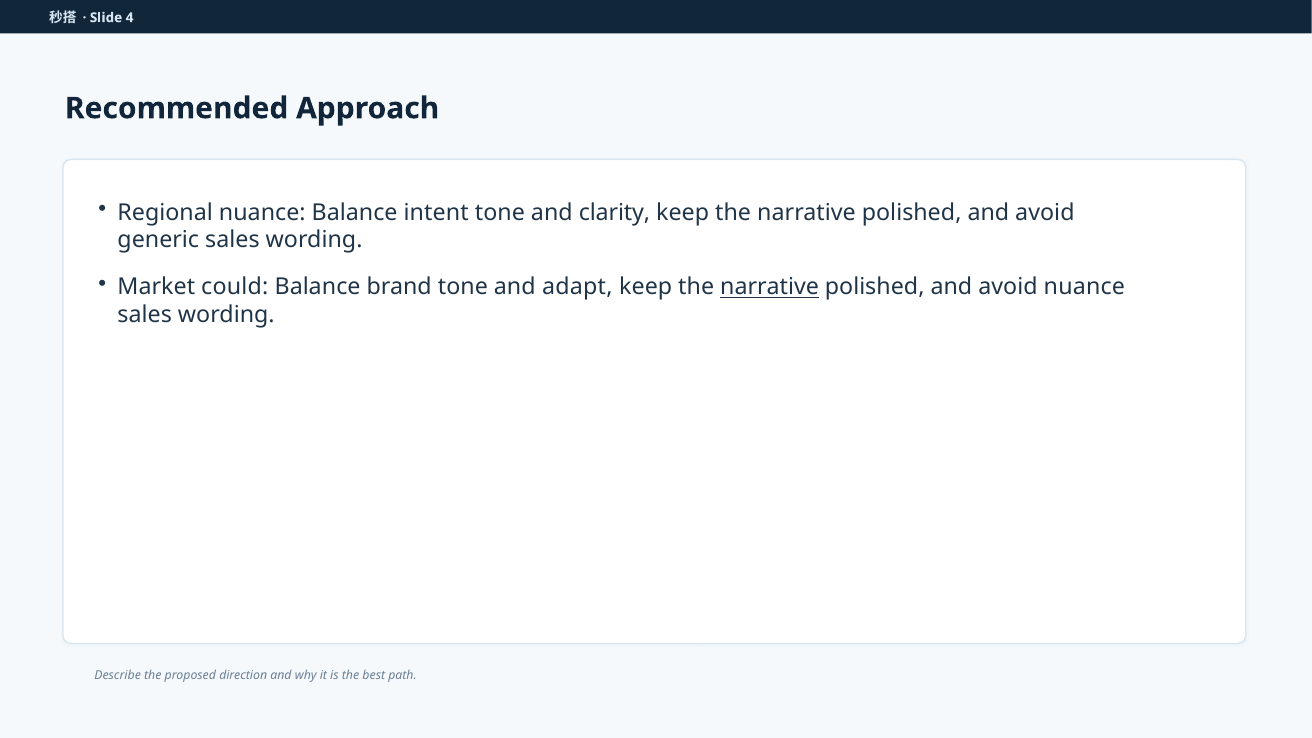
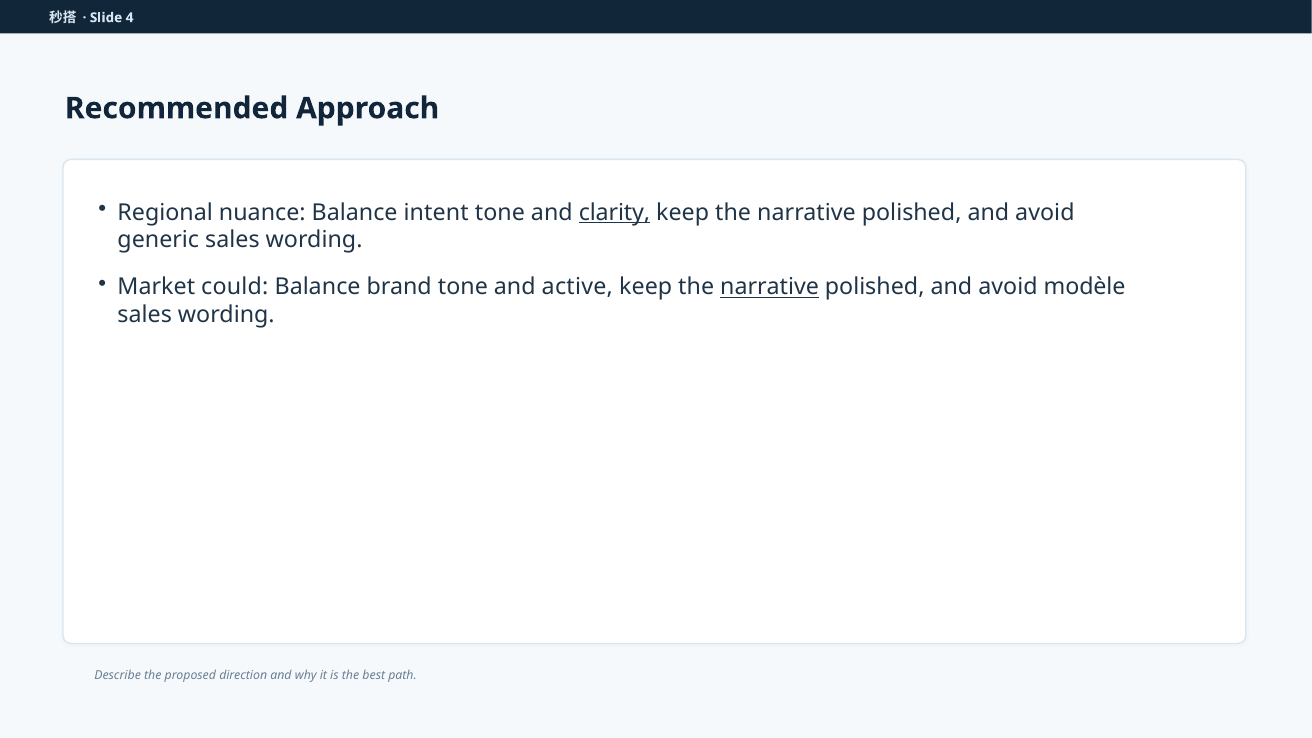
clarity underline: none -> present
adapt: adapt -> active
avoid nuance: nuance -> modèle
